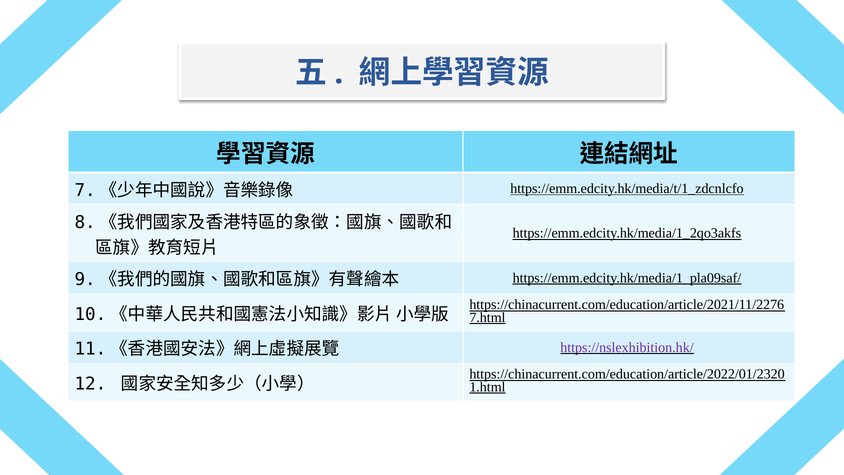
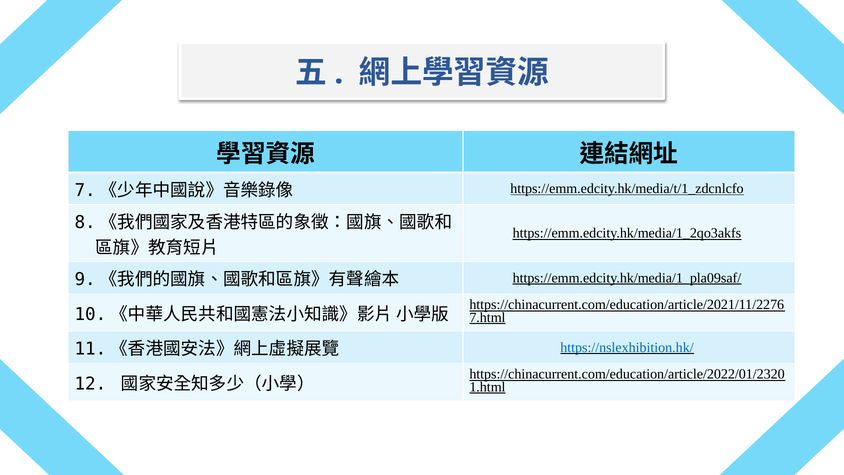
https://nslexhibition.hk/ colour: purple -> blue
